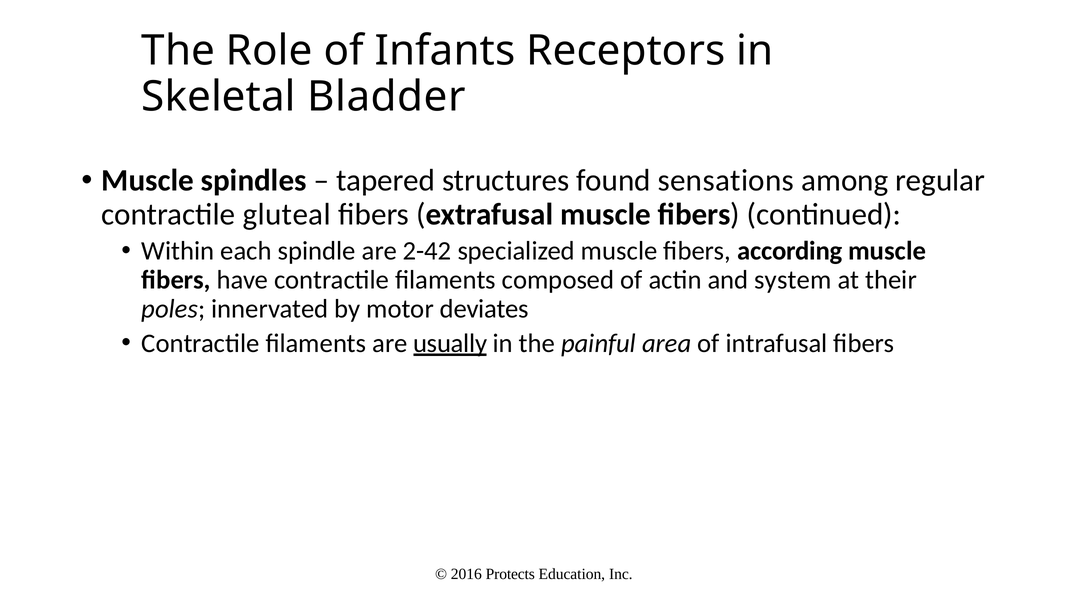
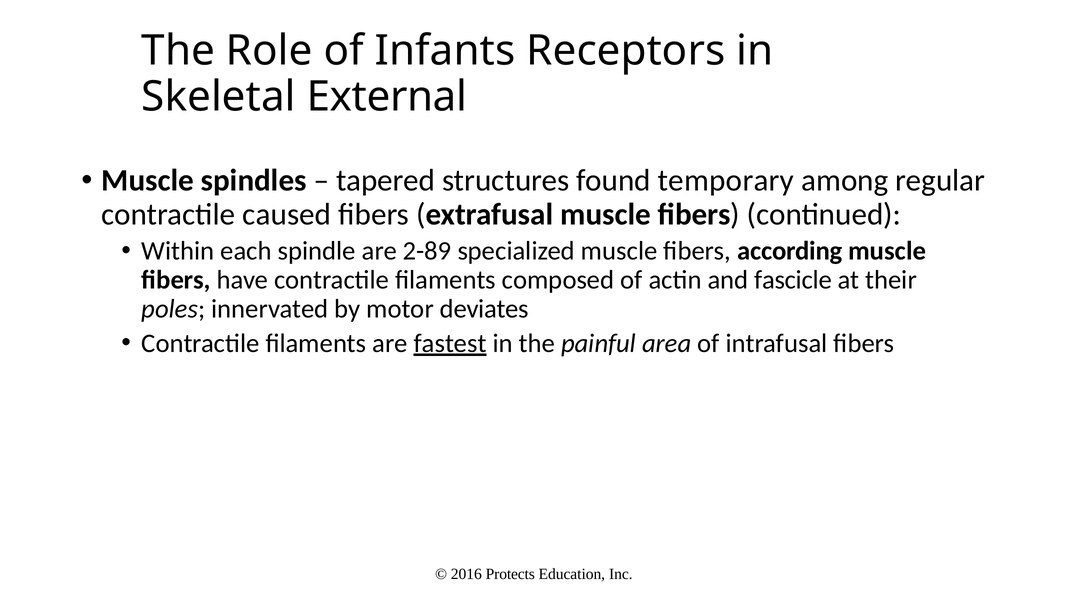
Bladder: Bladder -> External
sensations: sensations -> temporary
gluteal: gluteal -> caused
2-42: 2-42 -> 2-89
system: system -> fascicle
usually: usually -> fastest
